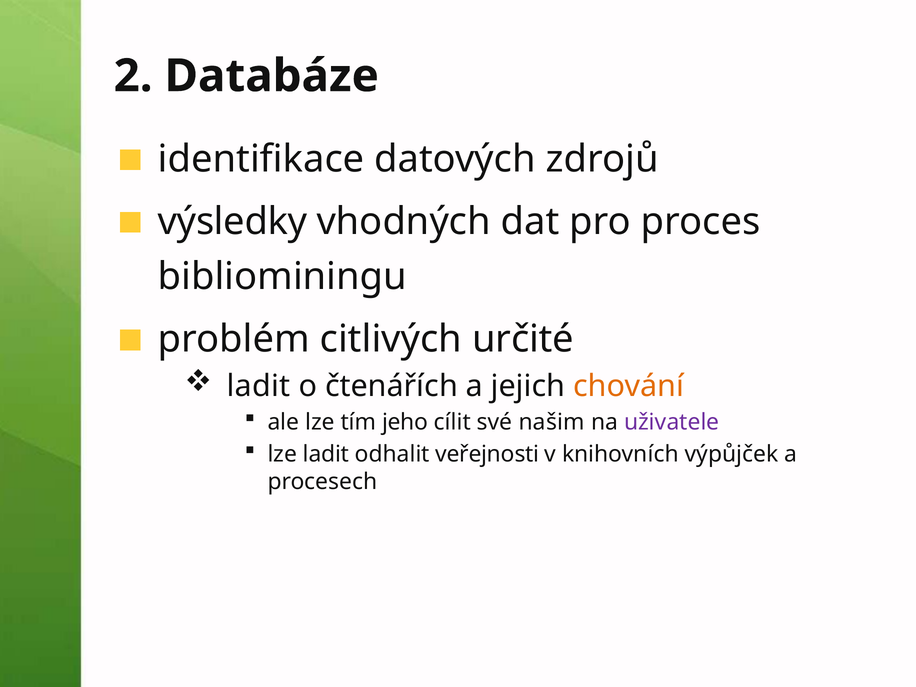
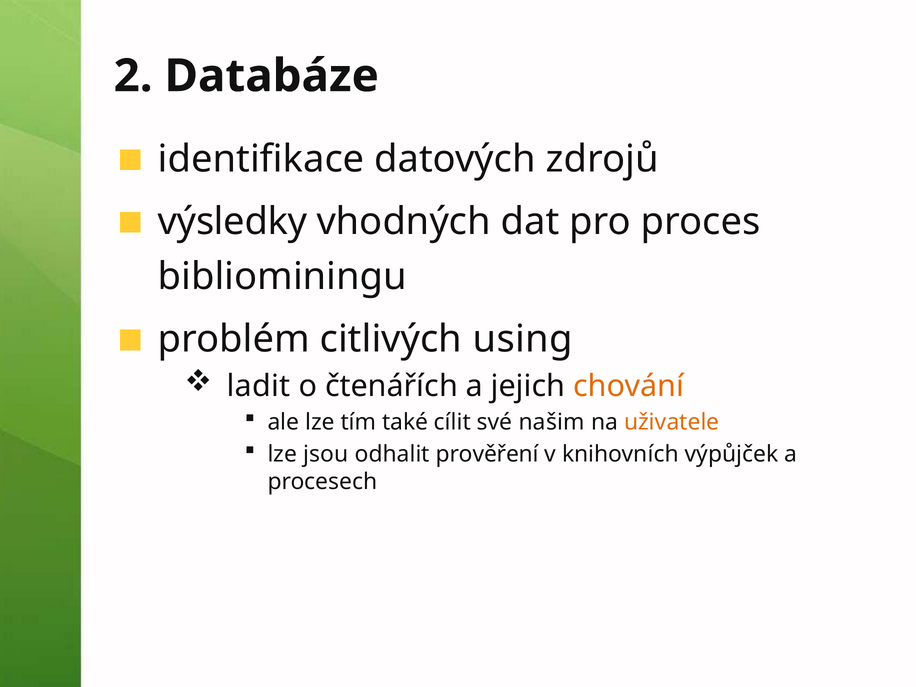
určité: určité -> using
jeho: jeho -> také
uživatele colour: purple -> orange
lze ladit: ladit -> jsou
veřejnosti: veřejnosti -> prověření
